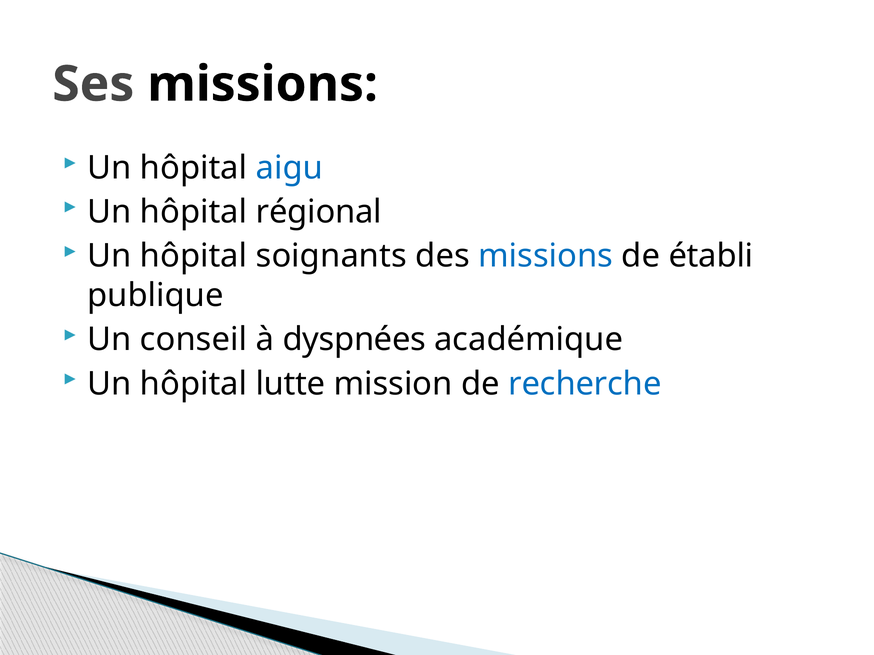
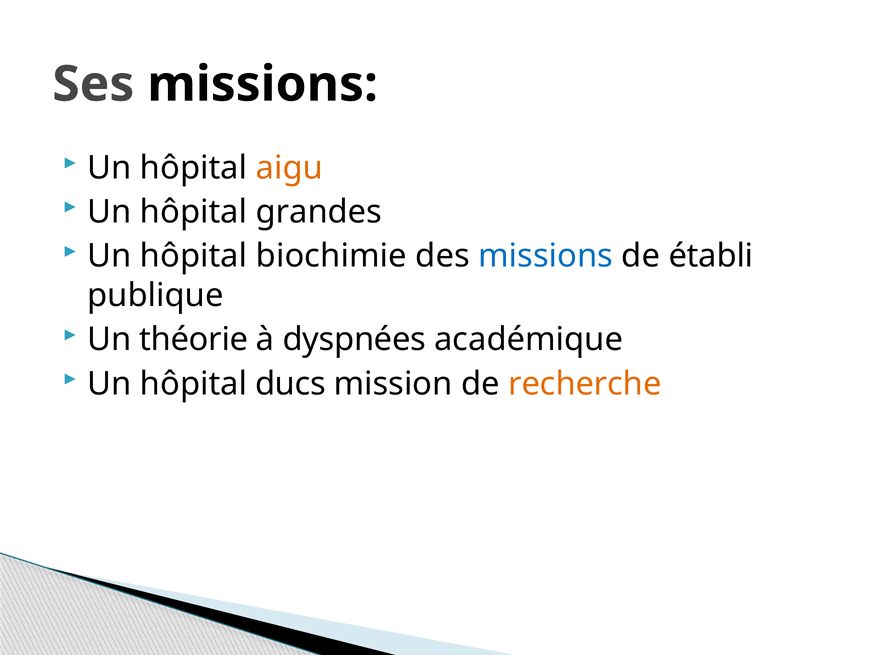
aigu colour: blue -> orange
régional: régional -> grandes
soignants: soignants -> biochimie
conseil: conseil -> théorie
lutte: lutte -> ducs
recherche colour: blue -> orange
